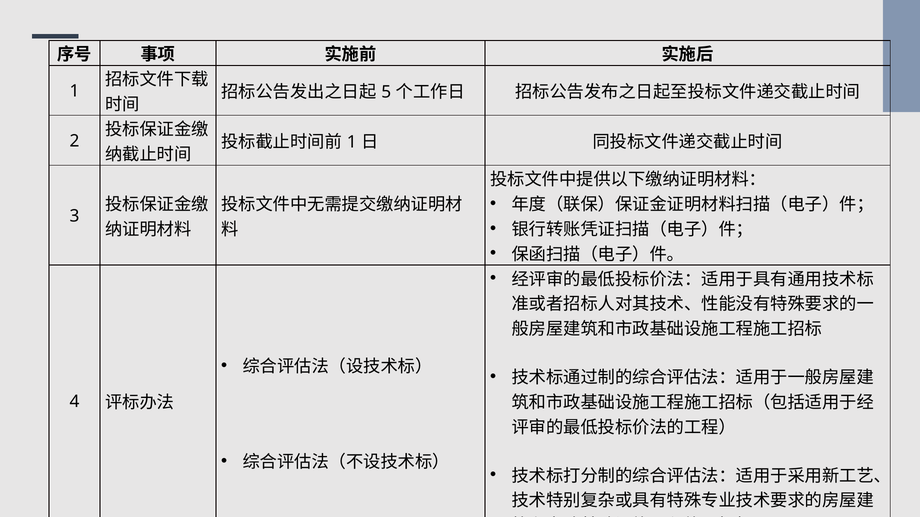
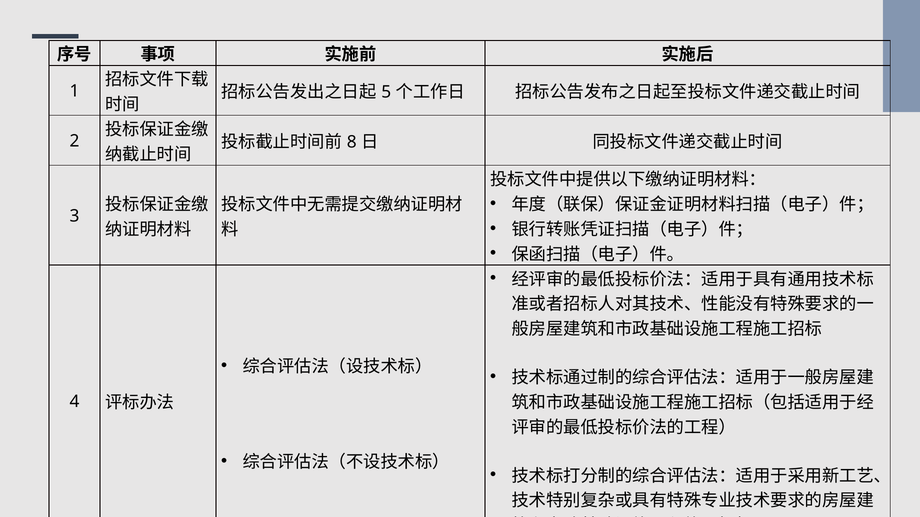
1 at (352, 142): 1 -> 8
